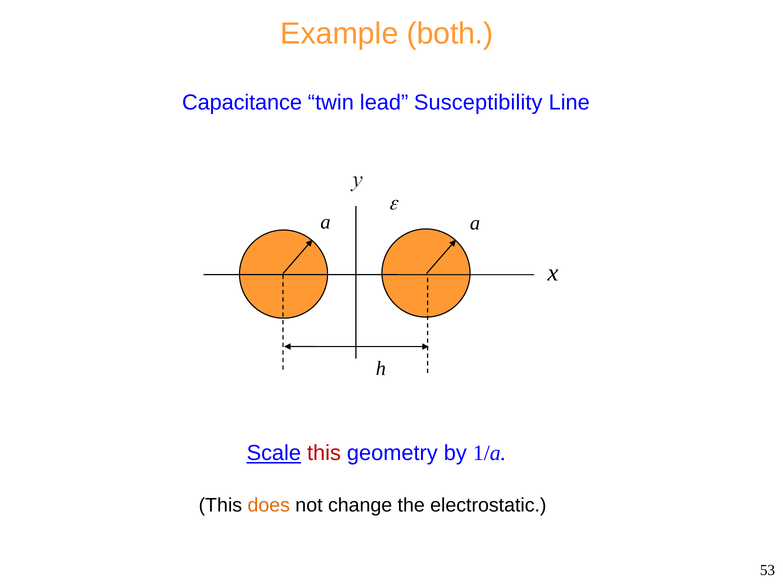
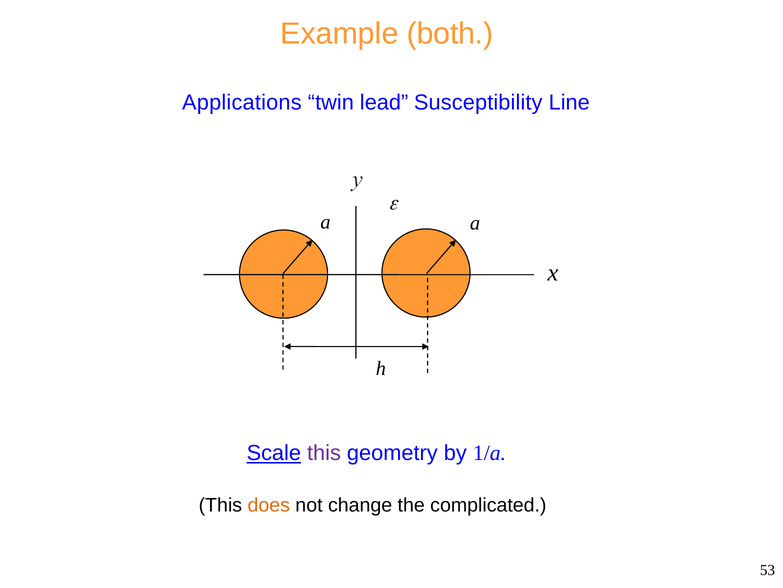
Capacitance: Capacitance -> Applications
this at (324, 452) colour: red -> purple
electrostatic: electrostatic -> complicated
